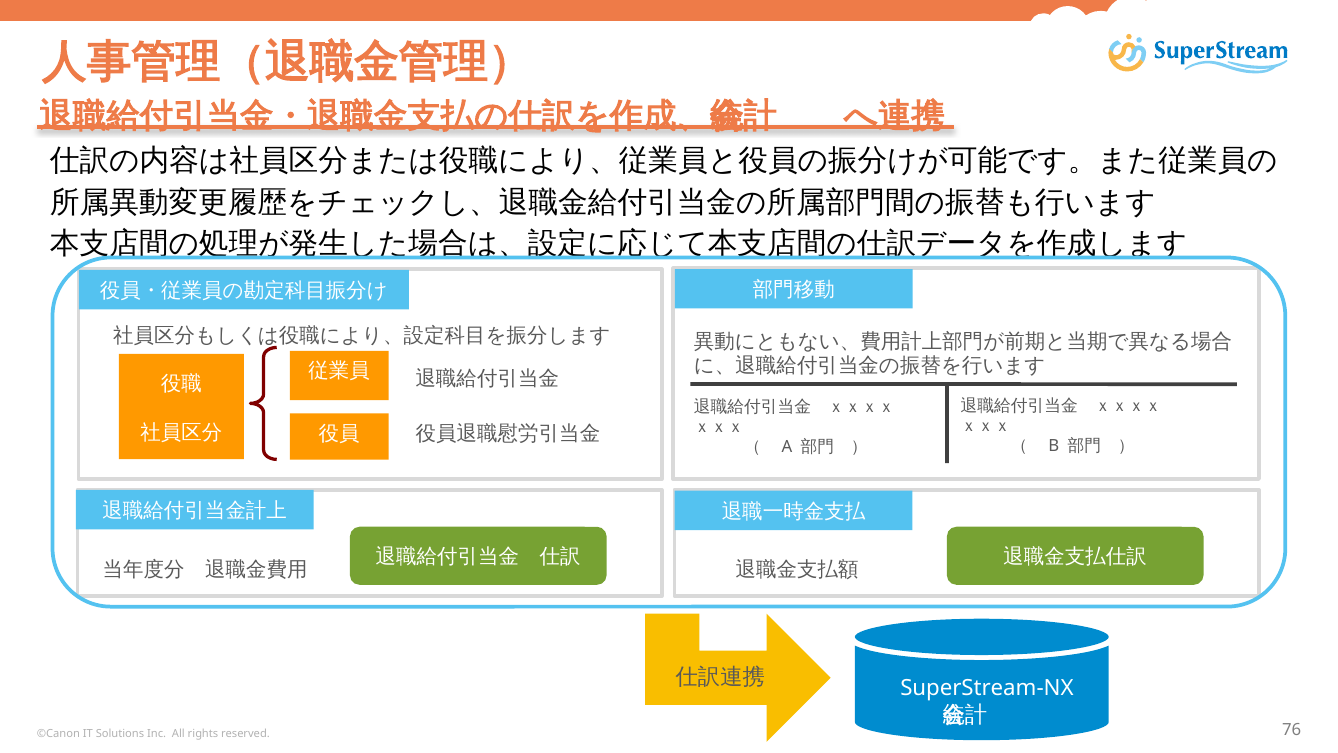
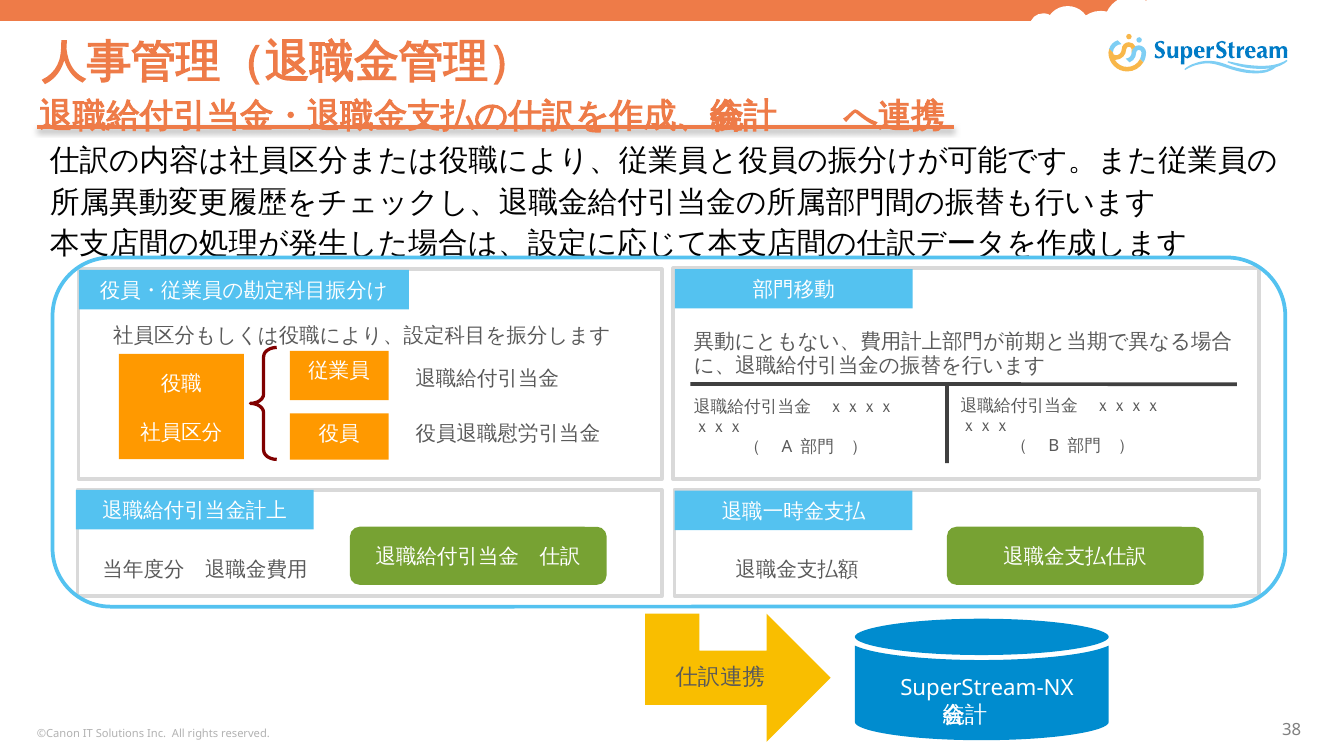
76: 76 -> 38
